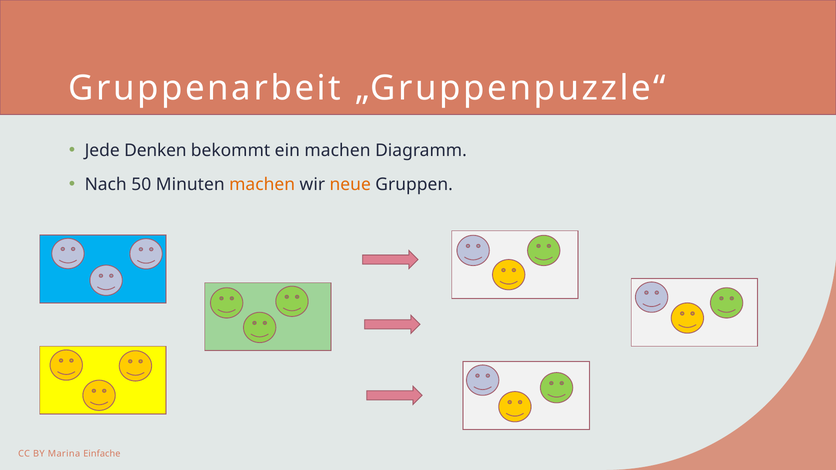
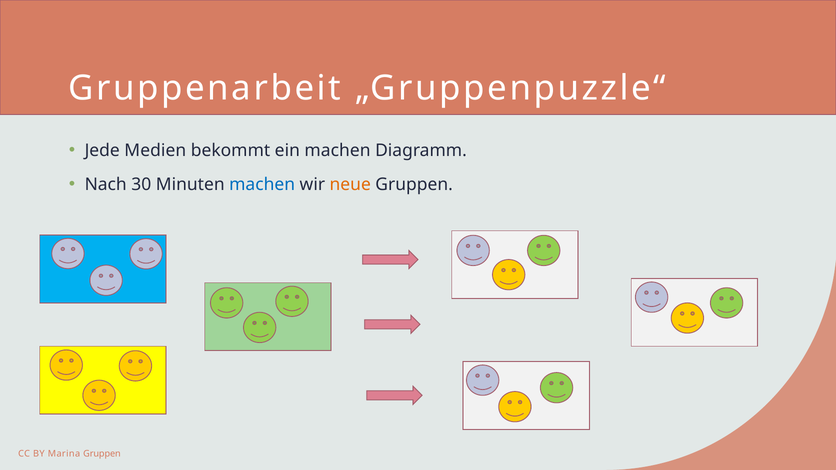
Denken: Denken -> Medien
50: 50 -> 30
machen at (262, 184) colour: orange -> blue
Marina Einfache: Einfache -> Gruppen
